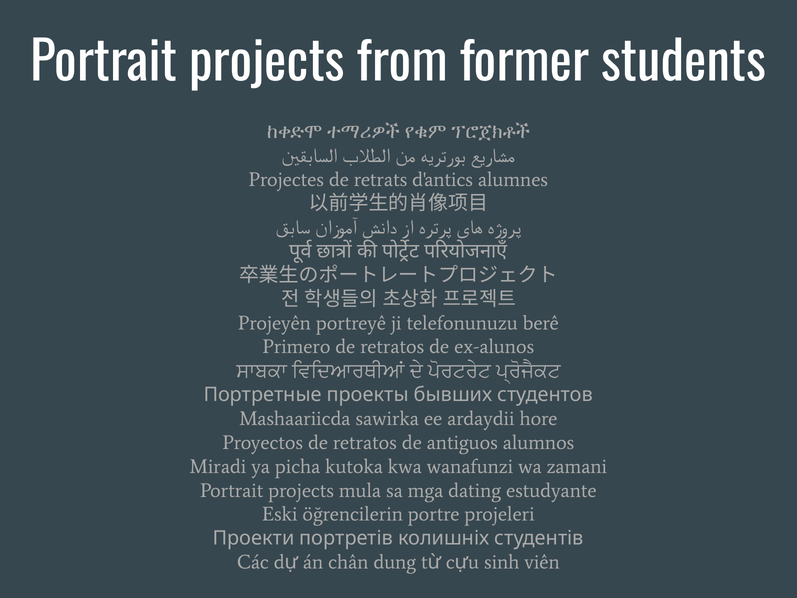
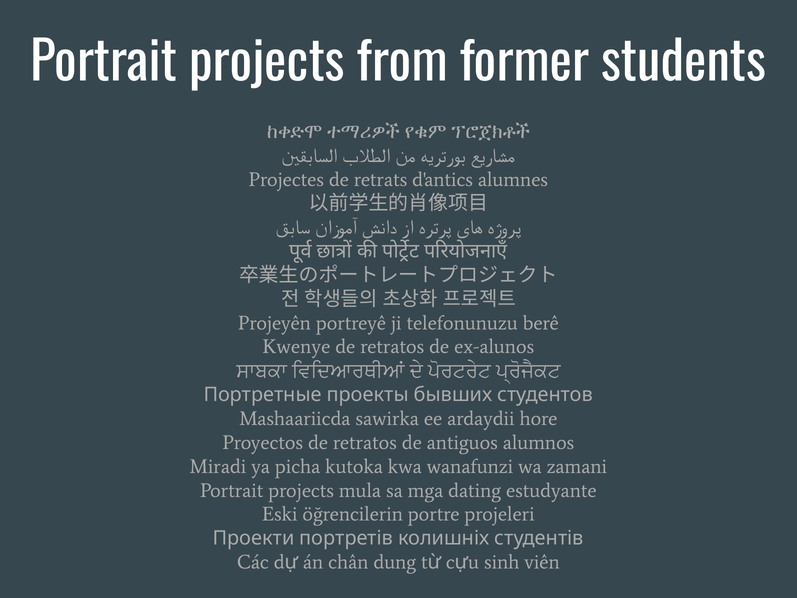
Primero: Primero -> Kwenye
